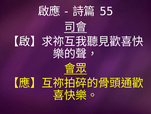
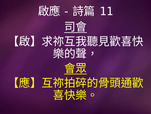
55: 55 -> 11
